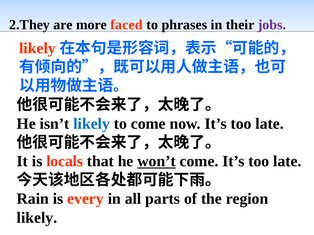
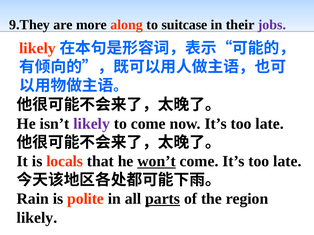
2.They: 2.They -> 9.They
faced: faced -> along
phrases: phrases -> suitcase
likely at (92, 124) colour: blue -> purple
every: every -> polite
parts underline: none -> present
